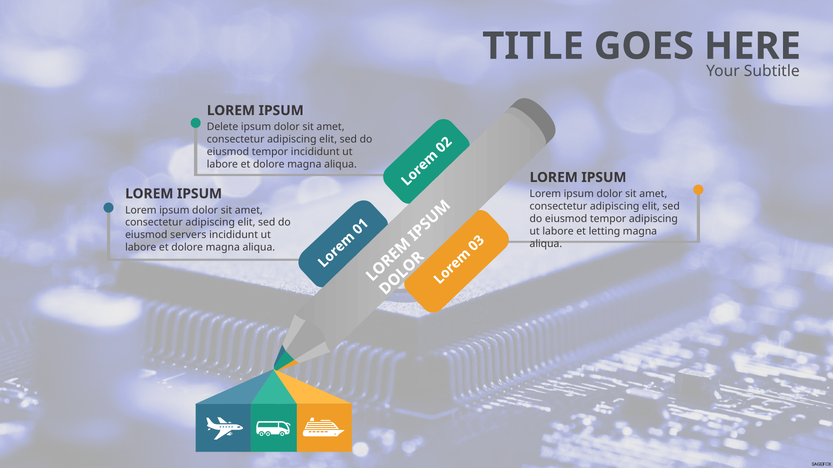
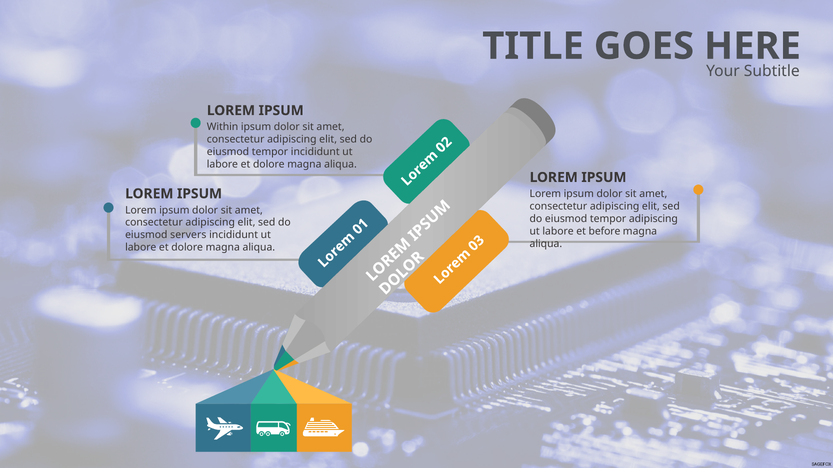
Delete: Delete -> Within
letting: letting -> before
